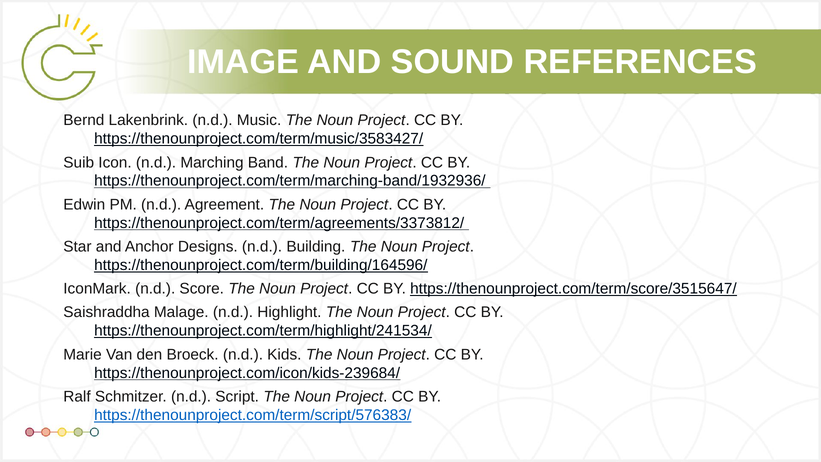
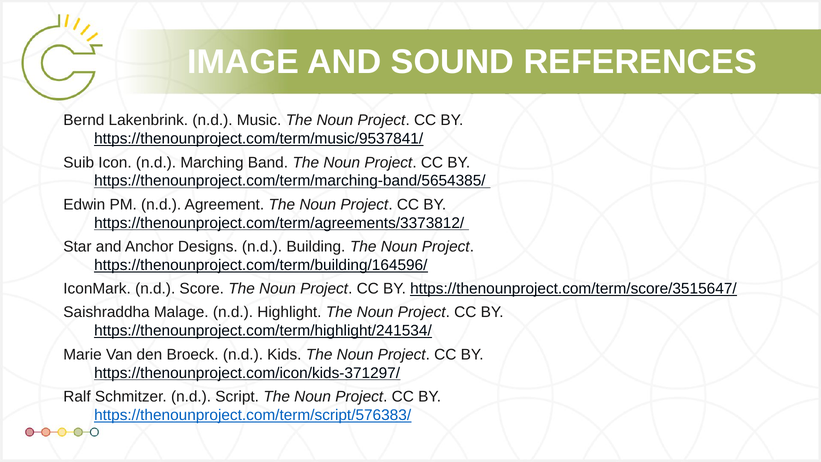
https://thenounproject.com/term/music/3583427/: https://thenounproject.com/term/music/3583427/ -> https://thenounproject.com/term/music/9537841/
https://thenounproject.com/term/marching-band/1932936/: https://thenounproject.com/term/marching-band/1932936/ -> https://thenounproject.com/term/marching-band/5654385/
https://thenounproject.com/icon/kids-239684/: https://thenounproject.com/icon/kids-239684/ -> https://thenounproject.com/icon/kids-371297/
